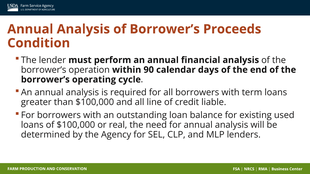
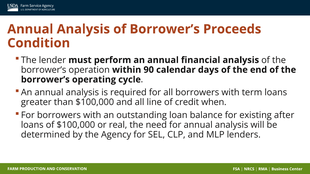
liable: liable -> when
used: used -> after
